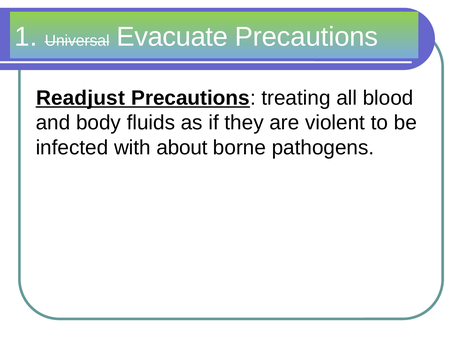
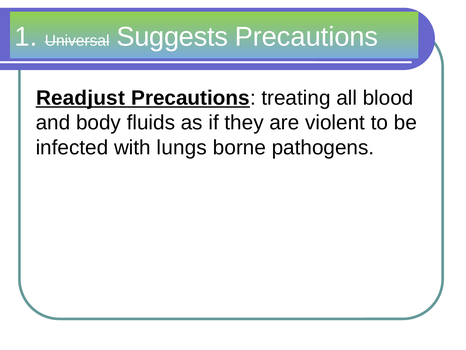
Evacuate: Evacuate -> Suggests
about: about -> lungs
